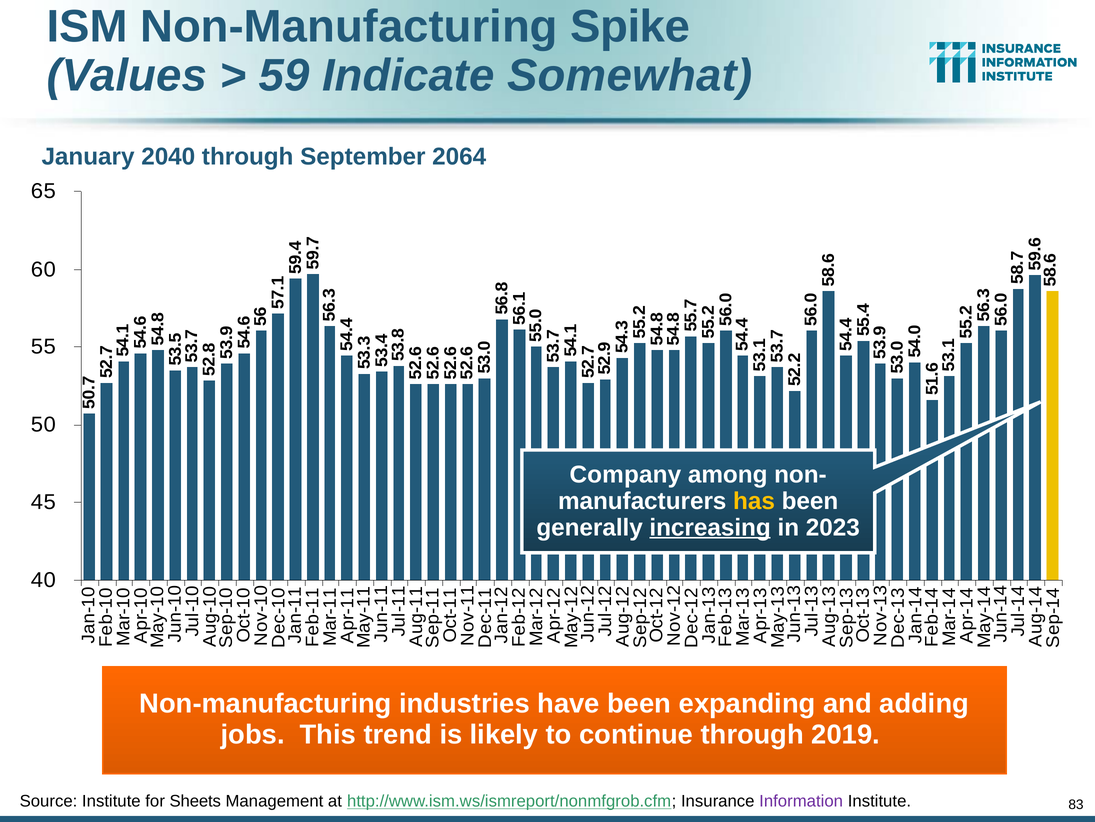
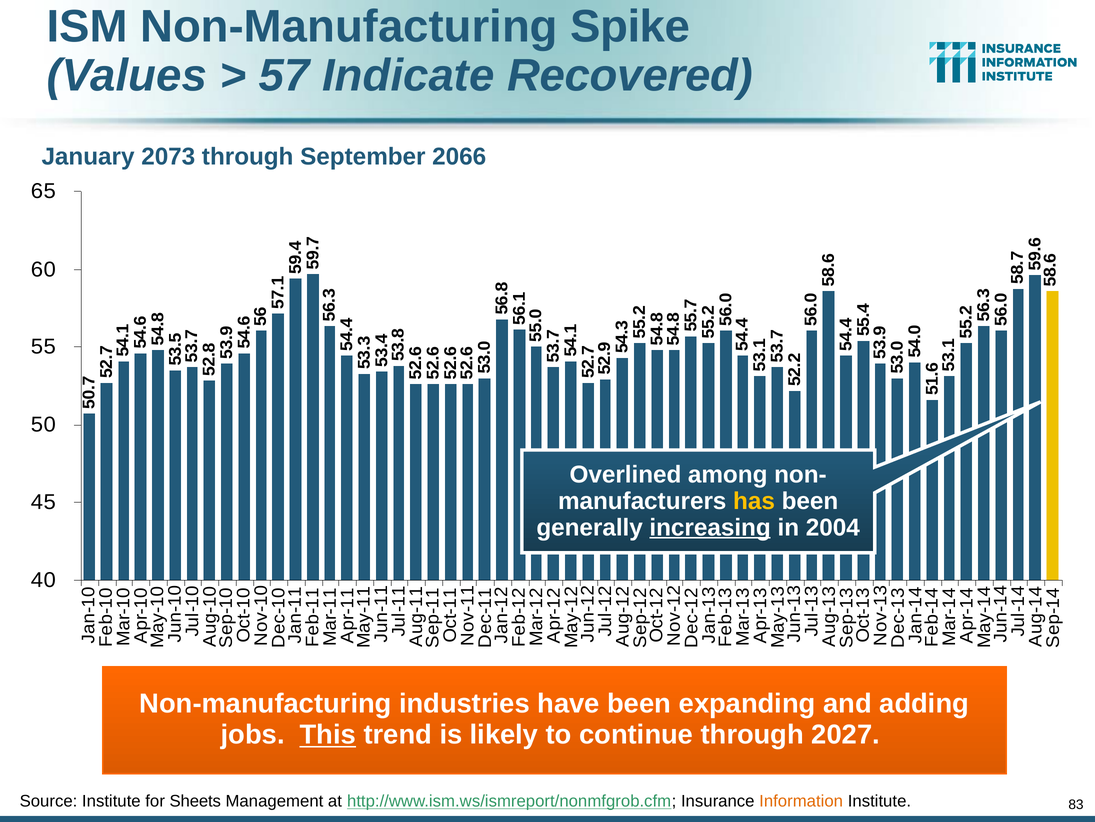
59: 59 -> 57
Somewhat: Somewhat -> Recovered
2040: 2040 -> 2073
2064: 2064 -> 2066
Company: Company -> Overlined
2023: 2023 -> 2004
This underline: none -> present
2019: 2019 -> 2027
Information colour: purple -> orange
